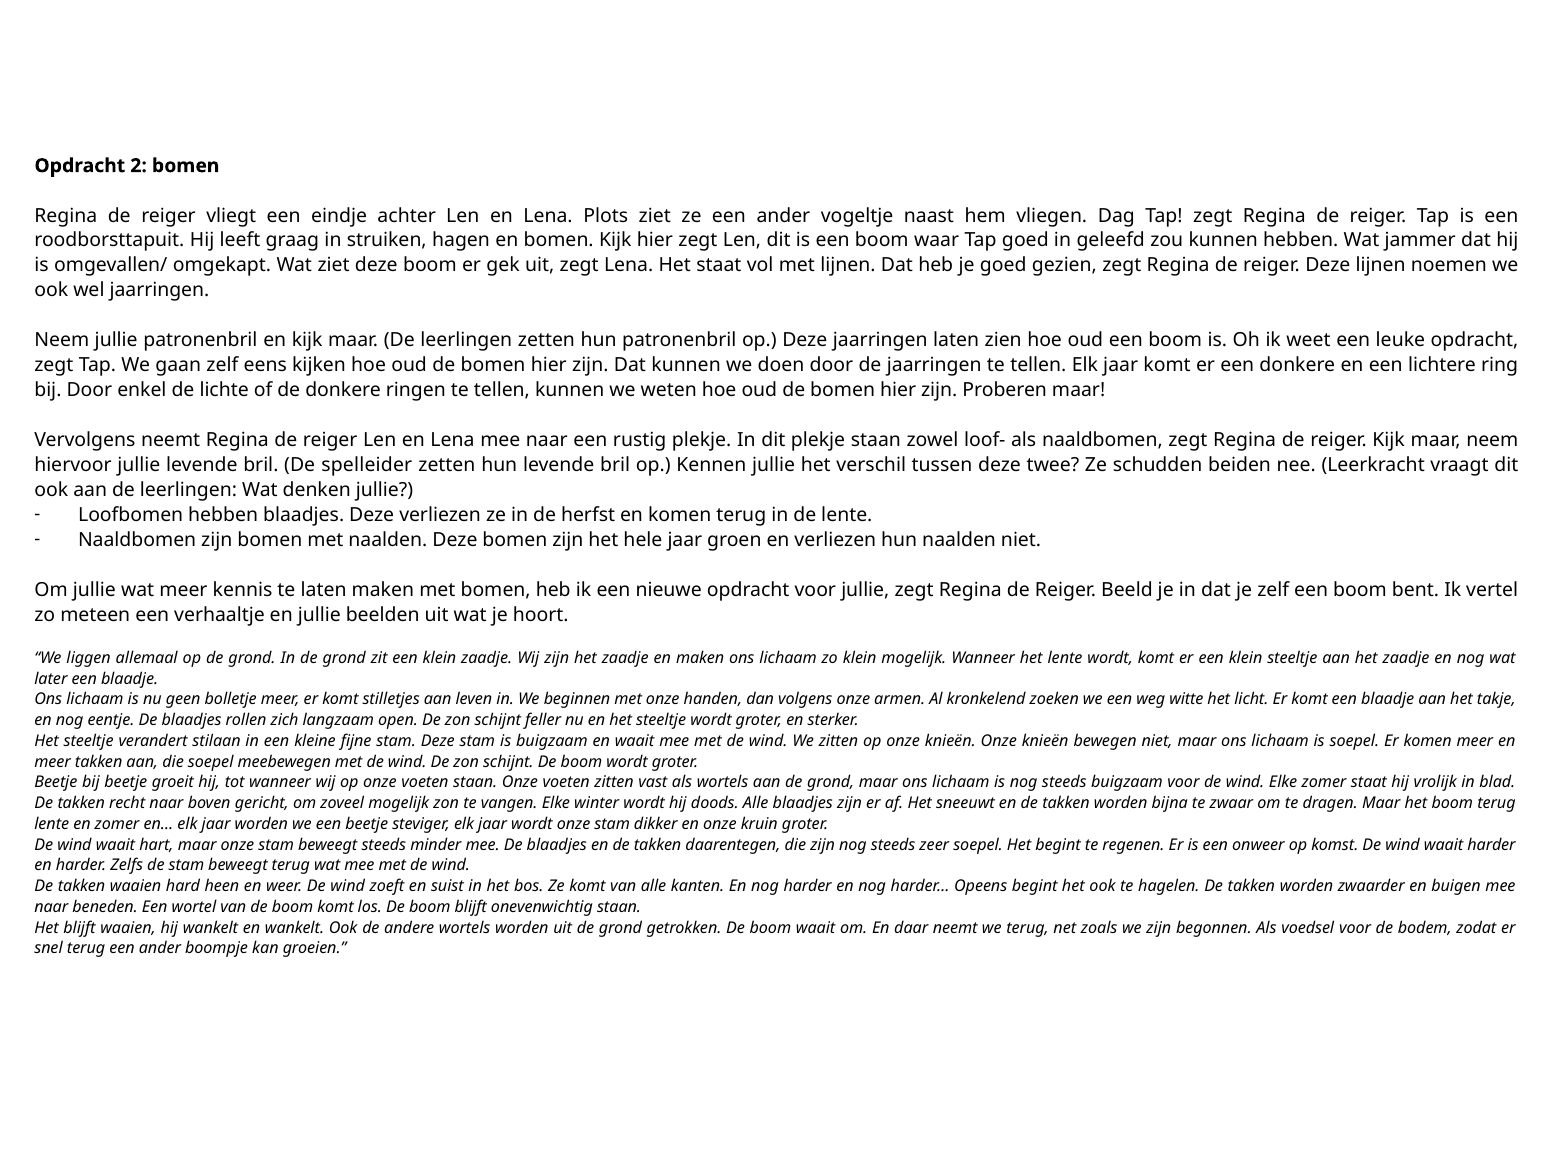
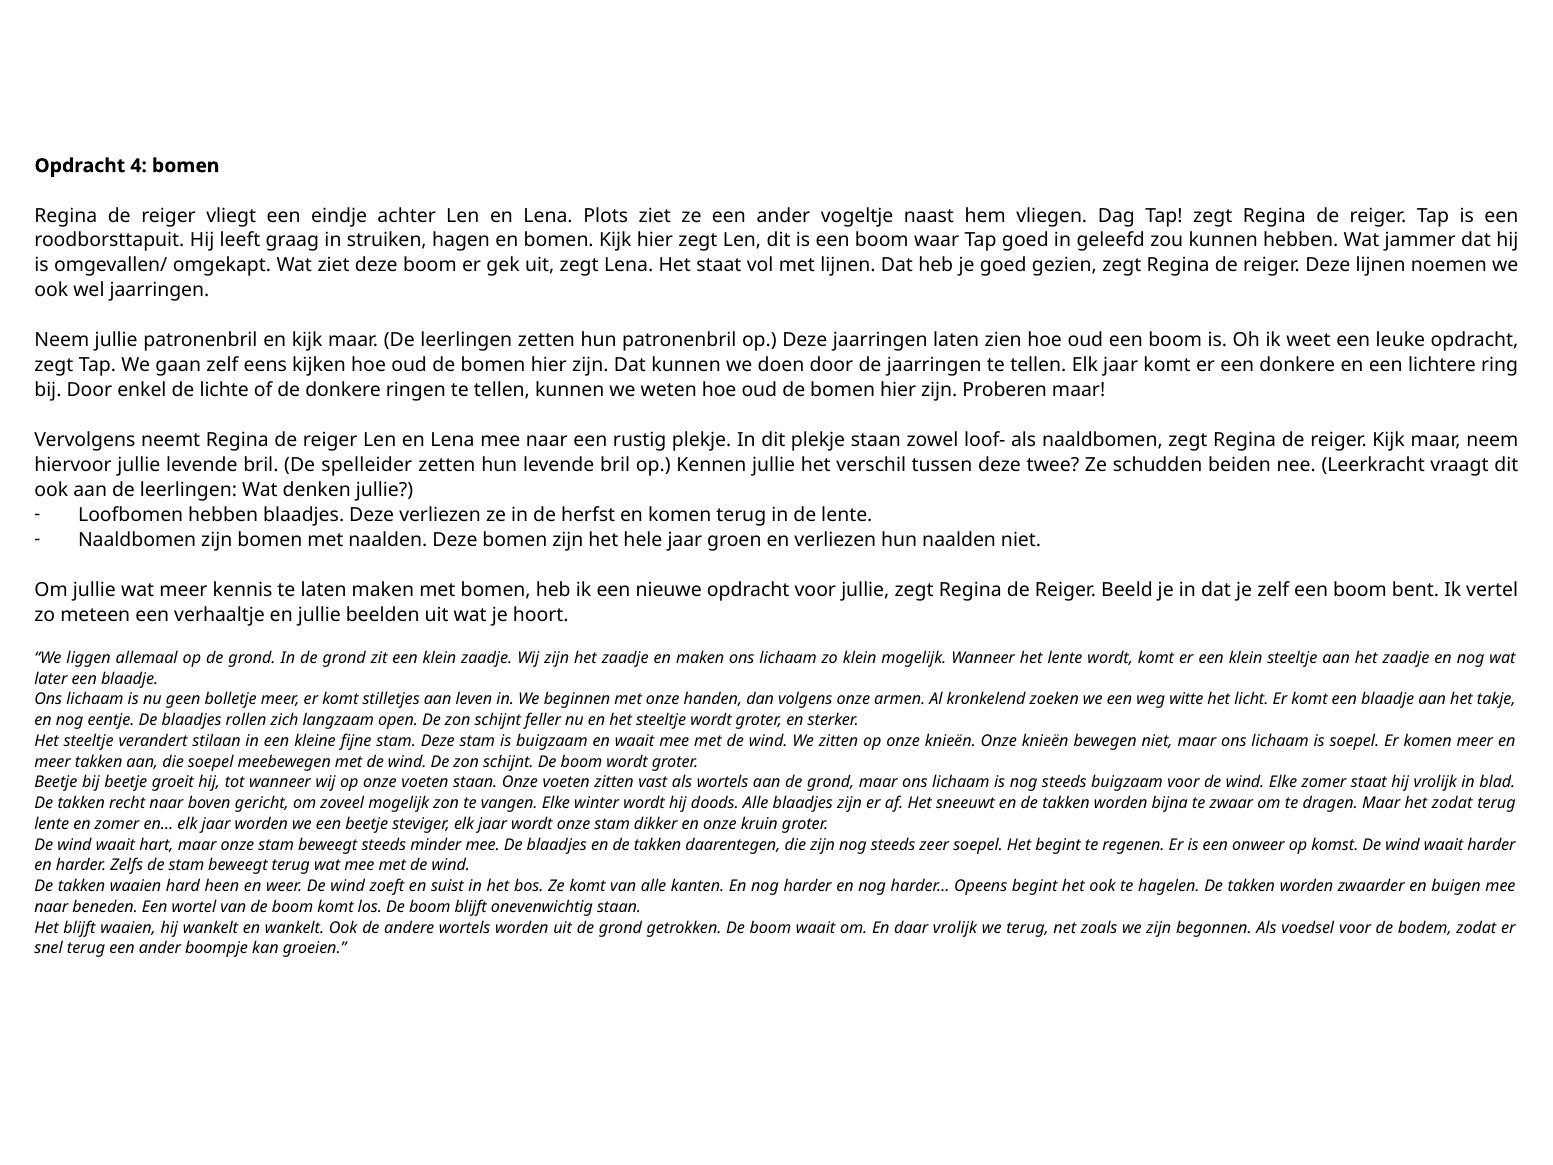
2: 2 -> 4
het boom: boom -> zodat
daar neemt: neemt -> vrolijk
